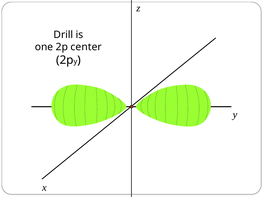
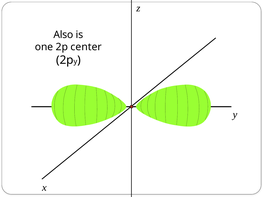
Drill: Drill -> Also
